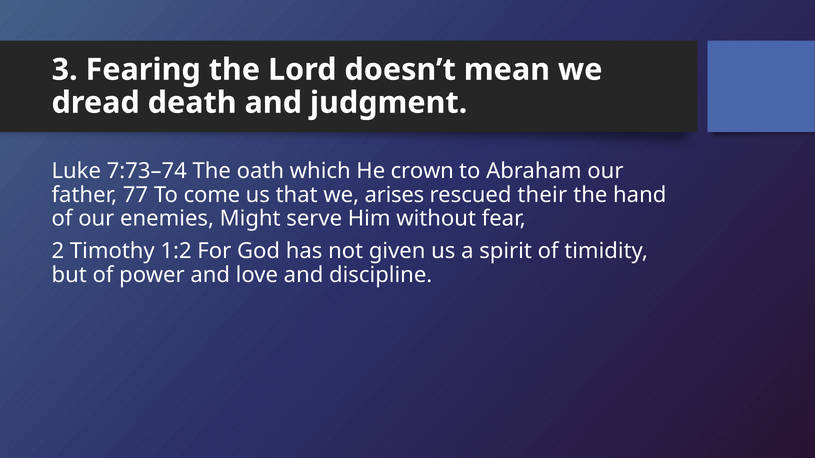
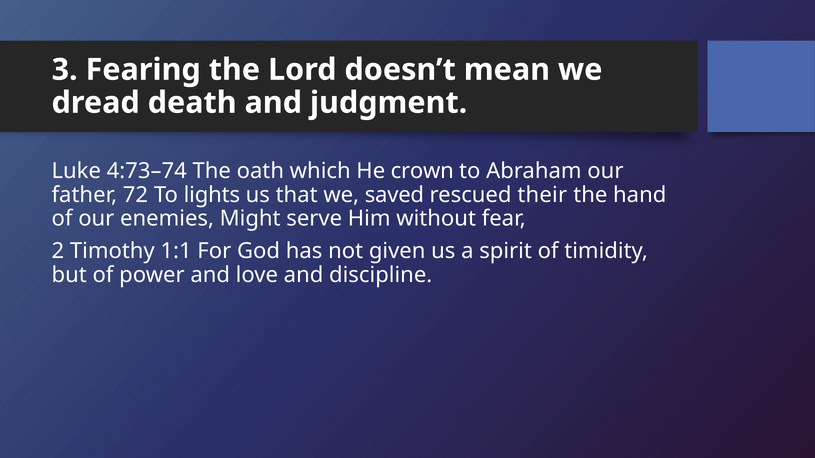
7:73–74: 7:73–74 -> 4:73–74
77: 77 -> 72
come: come -> lights
arises: arises -> saved
1:2: 1:2 -> 1:1
